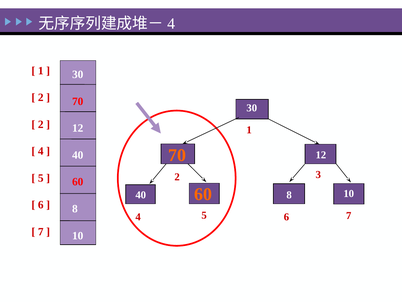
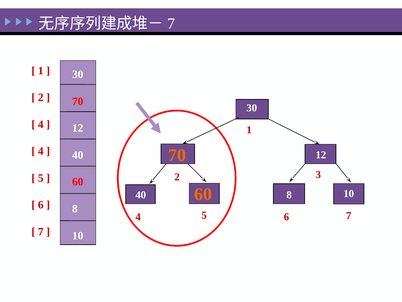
4 at (171, 24): 4 -> 7
2 at (41, 124): 2 -> 4
